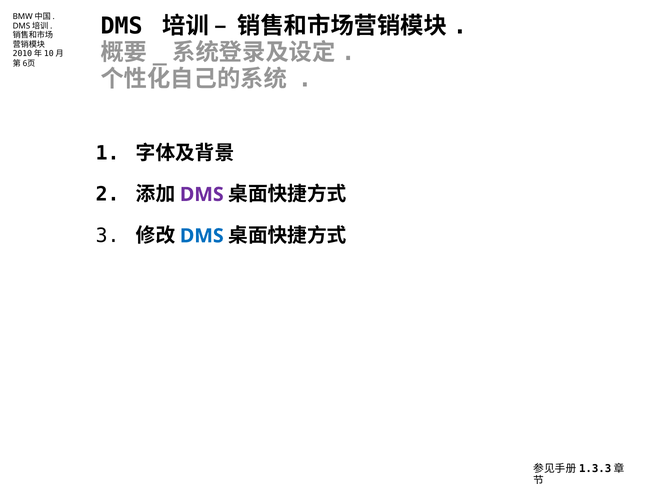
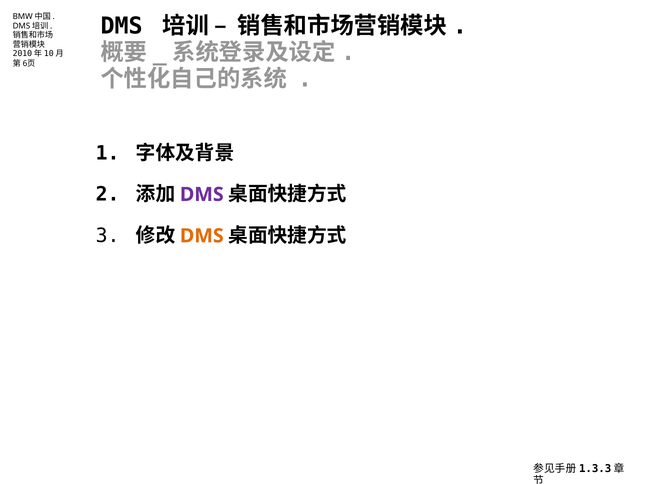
DMS at (202, 236) colour: blue -> orange
